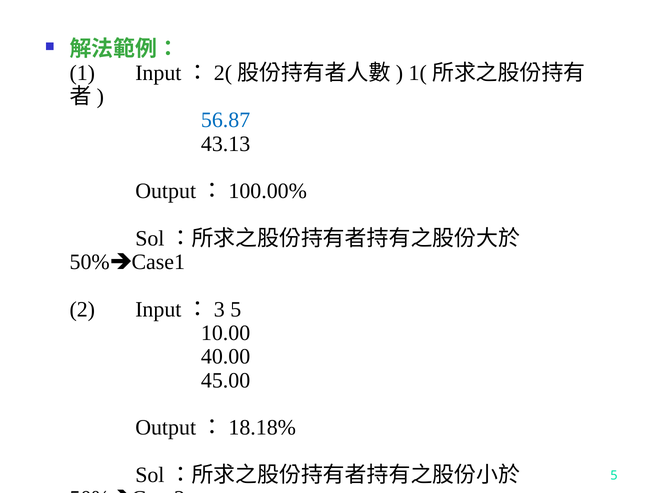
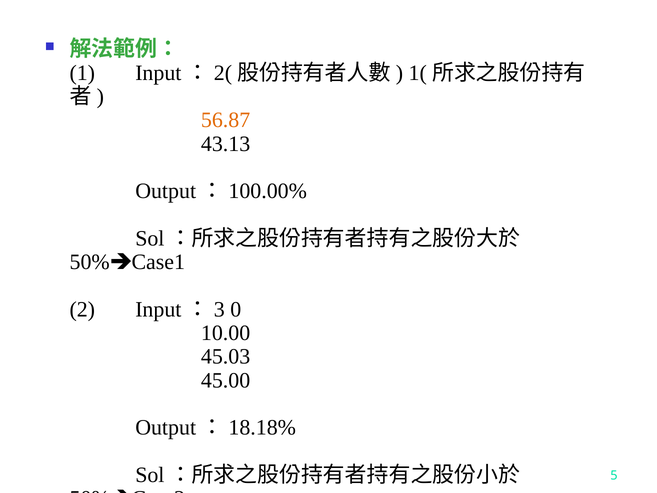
56.87 colour: blue -> orange
Input：3 5: 5 -> 0
40.00: 40.00 -> 45.03
